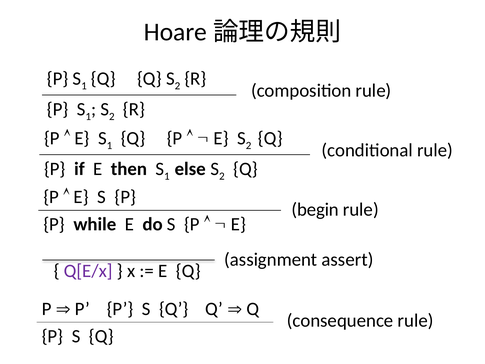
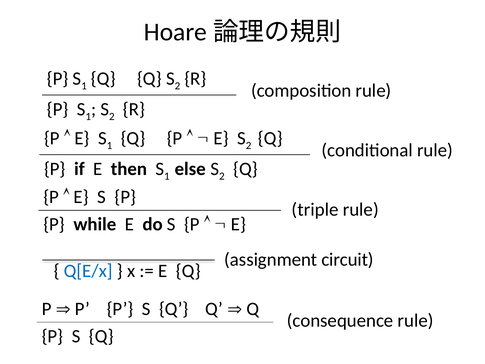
begin: begin -> triple
assert: assert -> circuit
Q[E/x colour: purple -> blue
